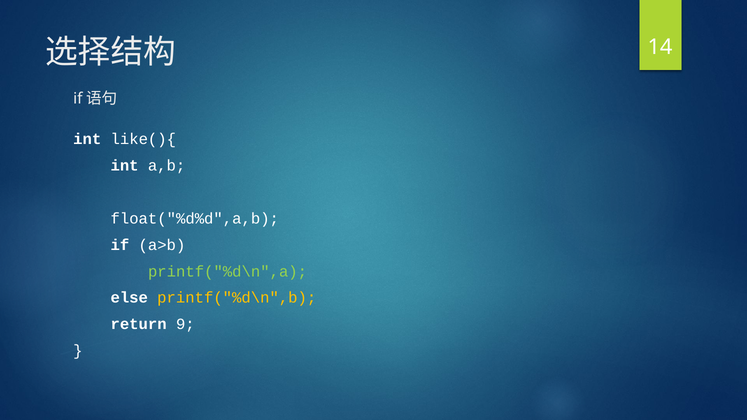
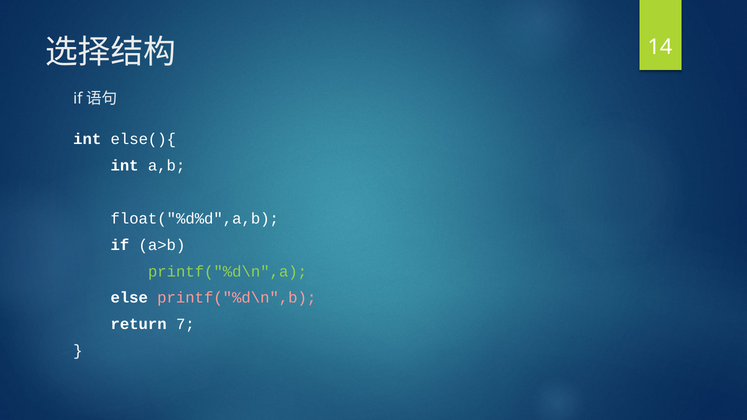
like(){: like(){ -> else(){
printf("%d\n",b colour: yellow -> pink
9: 9 -> 7
